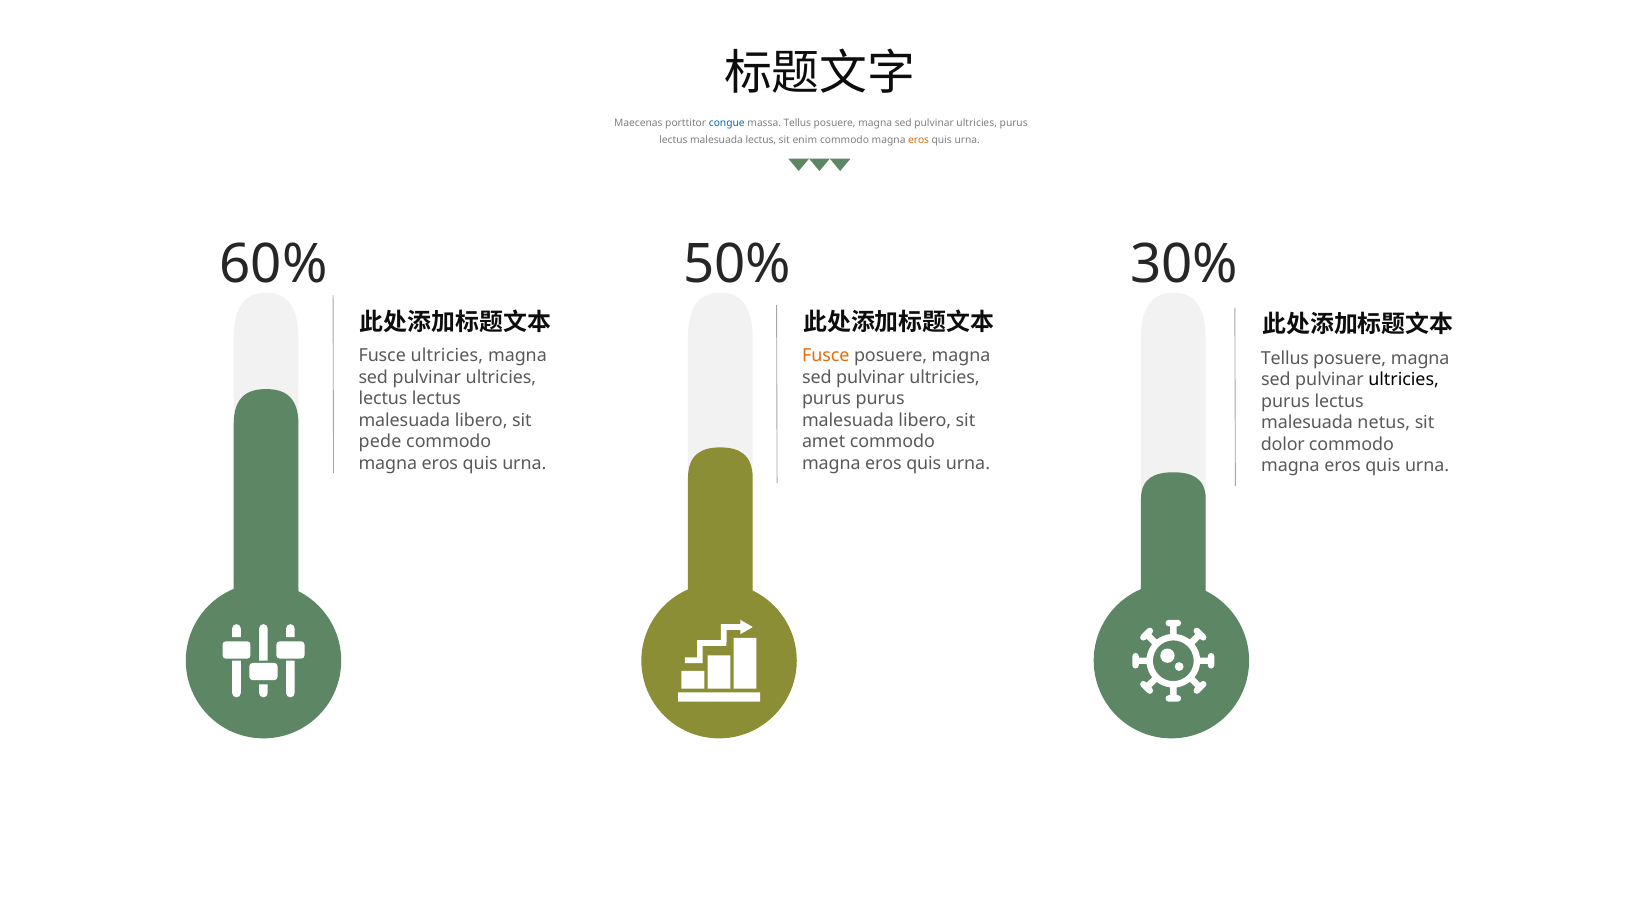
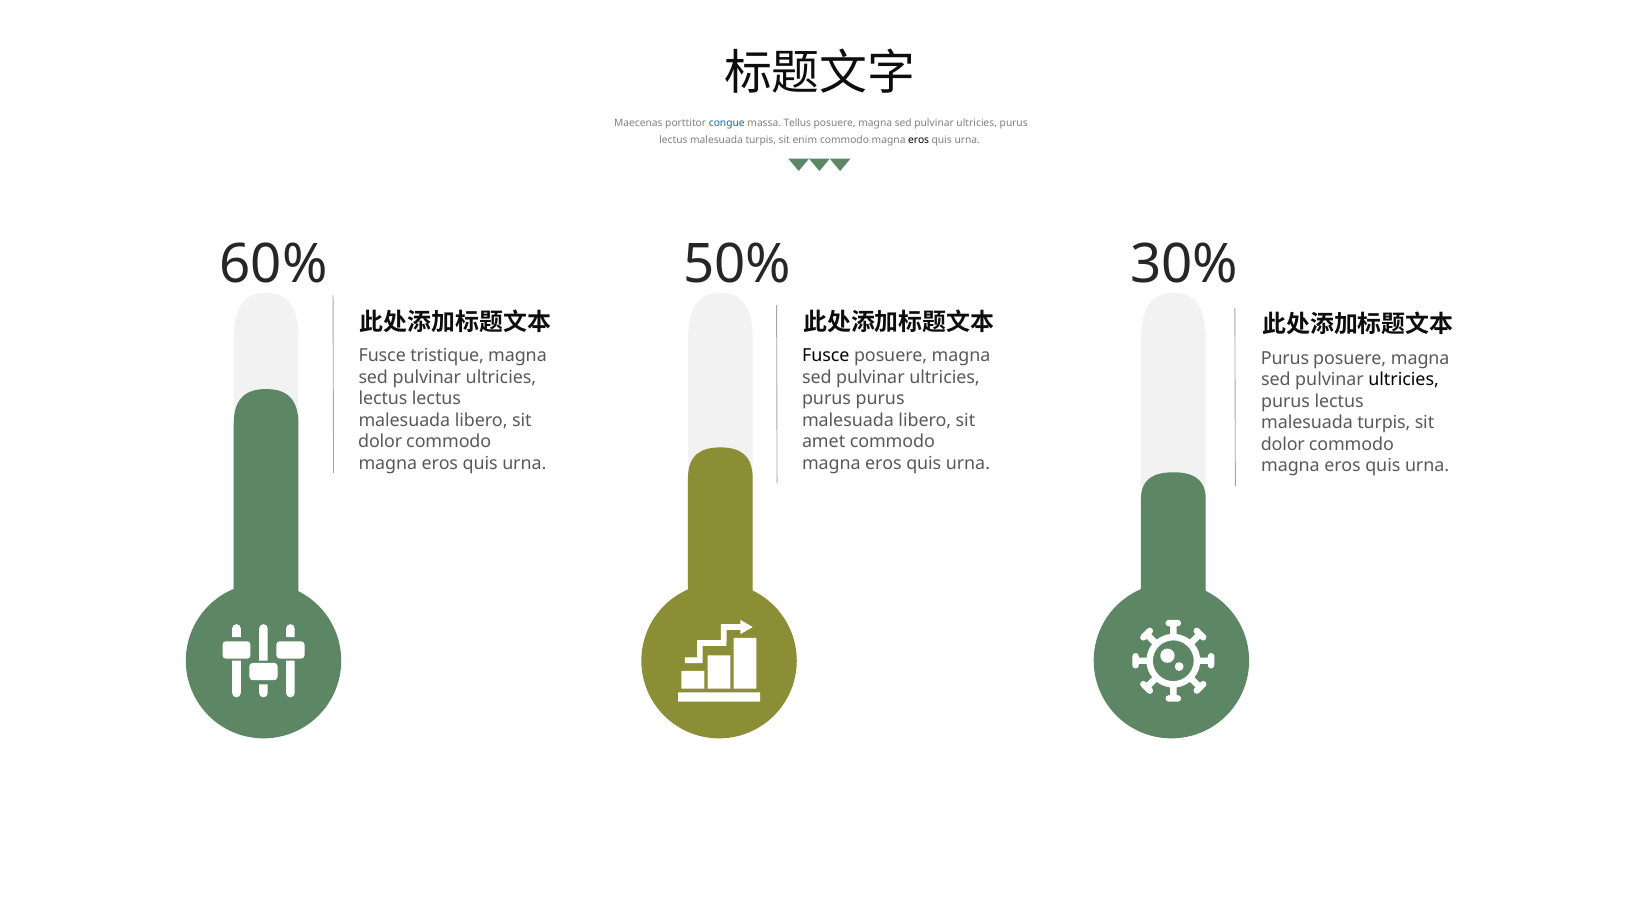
lectus at (761, 141): lectus -> turpis
eros at (919, 141) colour: orange -> black
Fusce ultricies: ultricies -> tristique
Fusce at (826, 356) colour: orange -> black
Tellus at (1285, 358): Tellus -> Purus
netus at (1384, 423): netus -> turpis
pede at (380, 442): pede -> dolor
